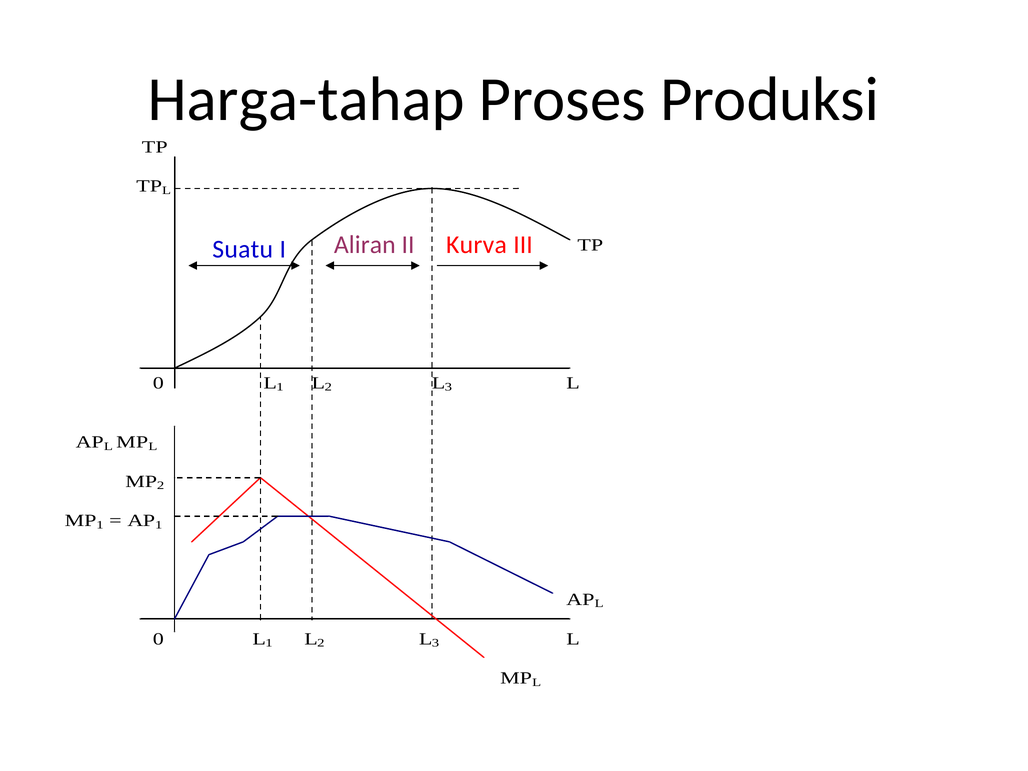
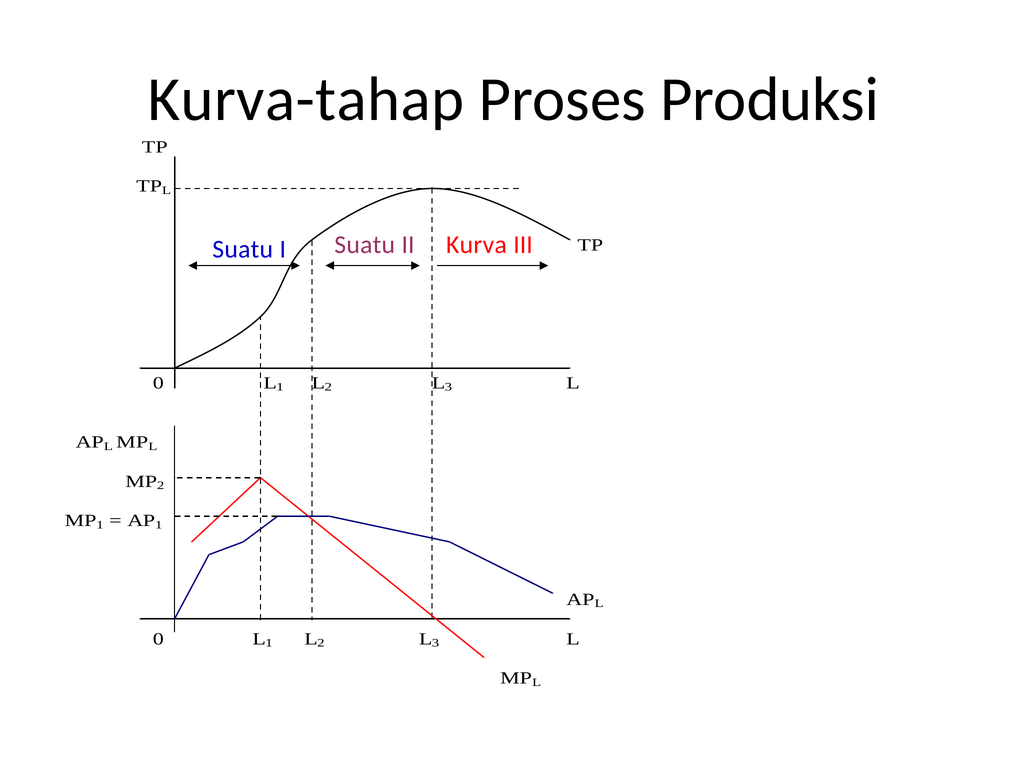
Harga-tahap: Harga-tahap -> Kurva-tahap
I Aliran: Aliran -> Suatu
